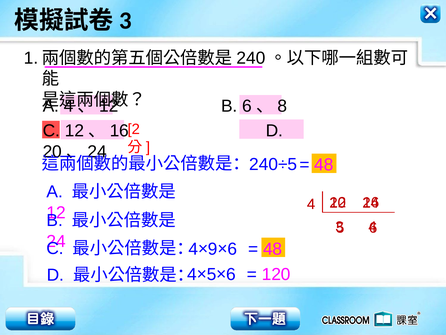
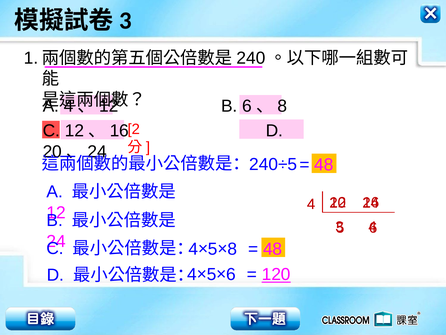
9 at (213, 249): 9 -> 5
6 at (232, 249): 6 -> 8
120 underline: none -> present
